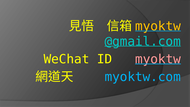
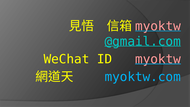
myoktw at (158, 26) colour: yellow -> pink
